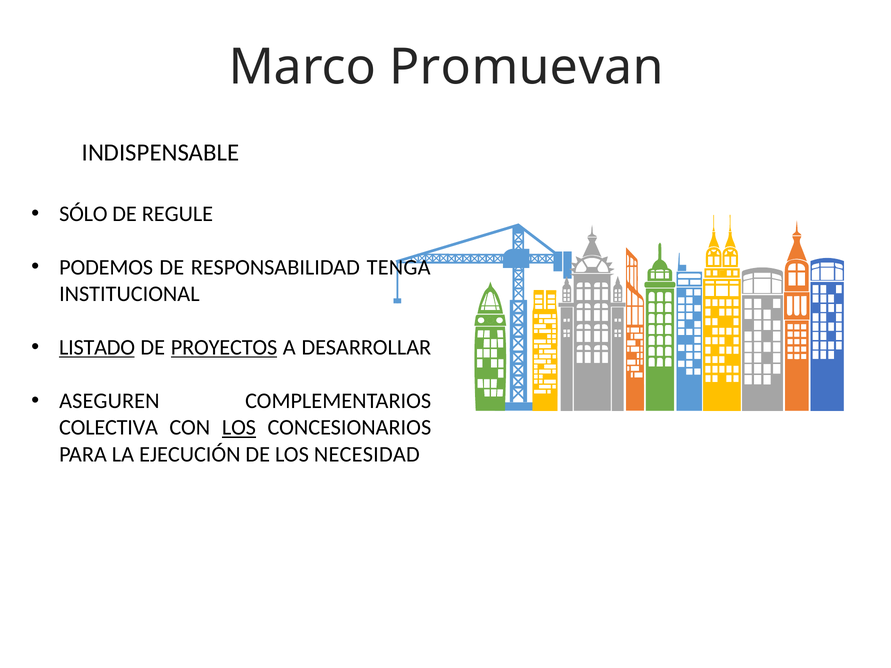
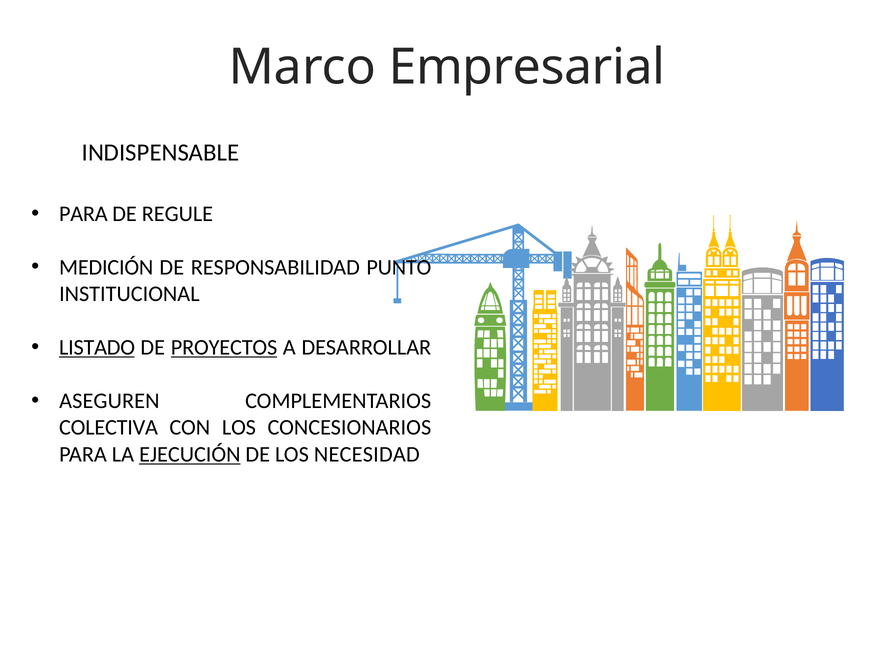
Promuevan: Promuevan -> Empresarial
SÓLO at (83, 214): SÓLO -> PARA
PODEMOS: PODEMOS -> MEDICIÓN
TENGA: TENGA -> PUNTO
LOS at (239, 428) underline: present -> none
EJECUCIÓN underline: none -> present
